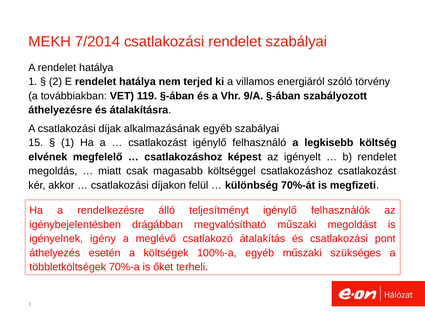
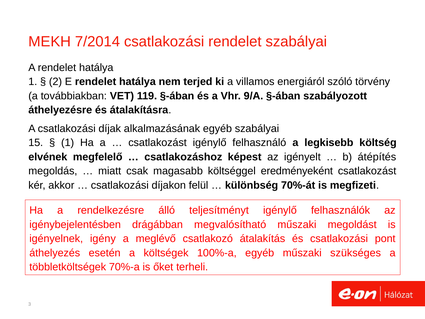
b rendelet: rendelet -> átépítés
költséggel csatlakozáshoz: csatlakozáshoz -> eredményeként
